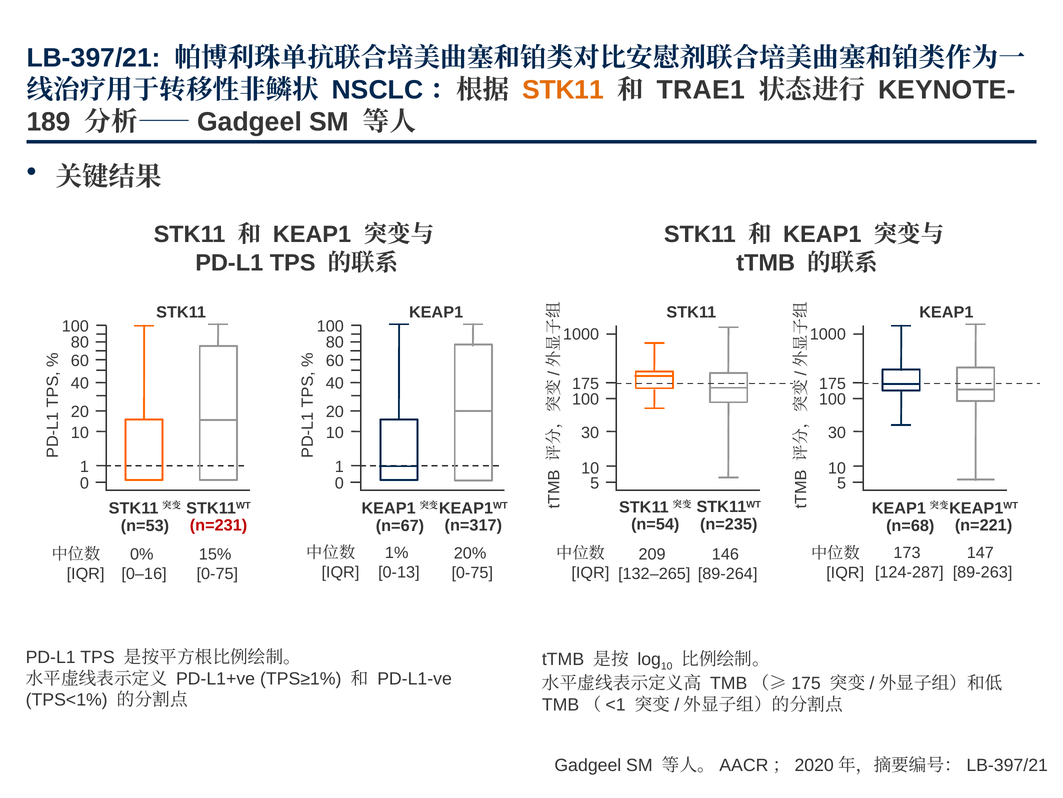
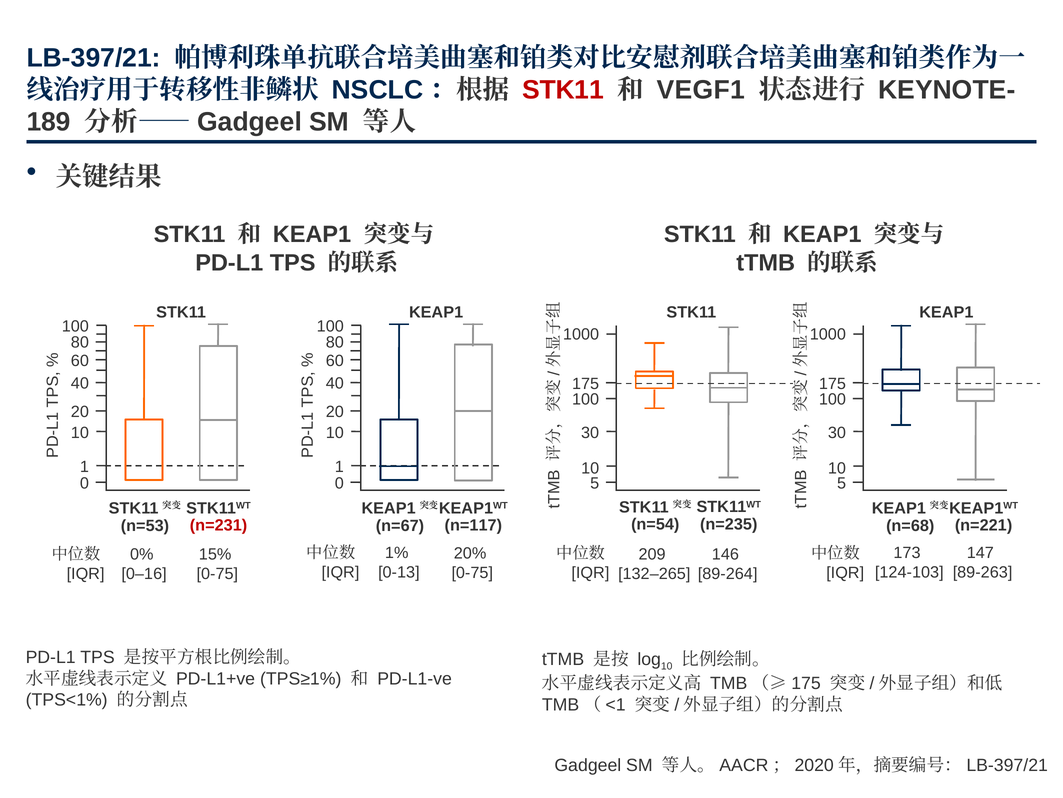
STK11 at (563, 90) colour: orange -> red
TRAE1: TRAE1 -> VEGF1
n=317: n=317 -> n=117
124-287: 124-287 -> 124-103
